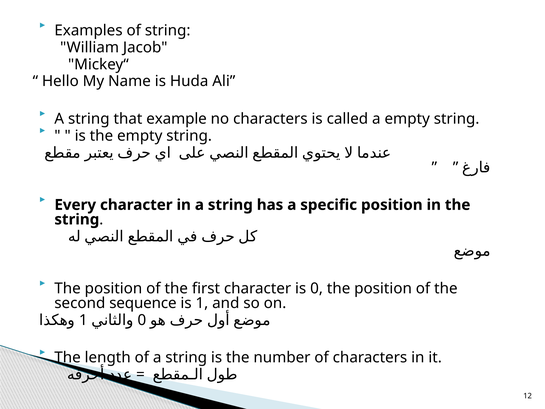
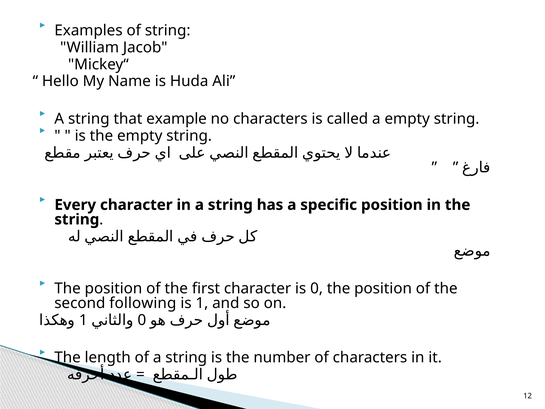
sequence: sequence -> following
